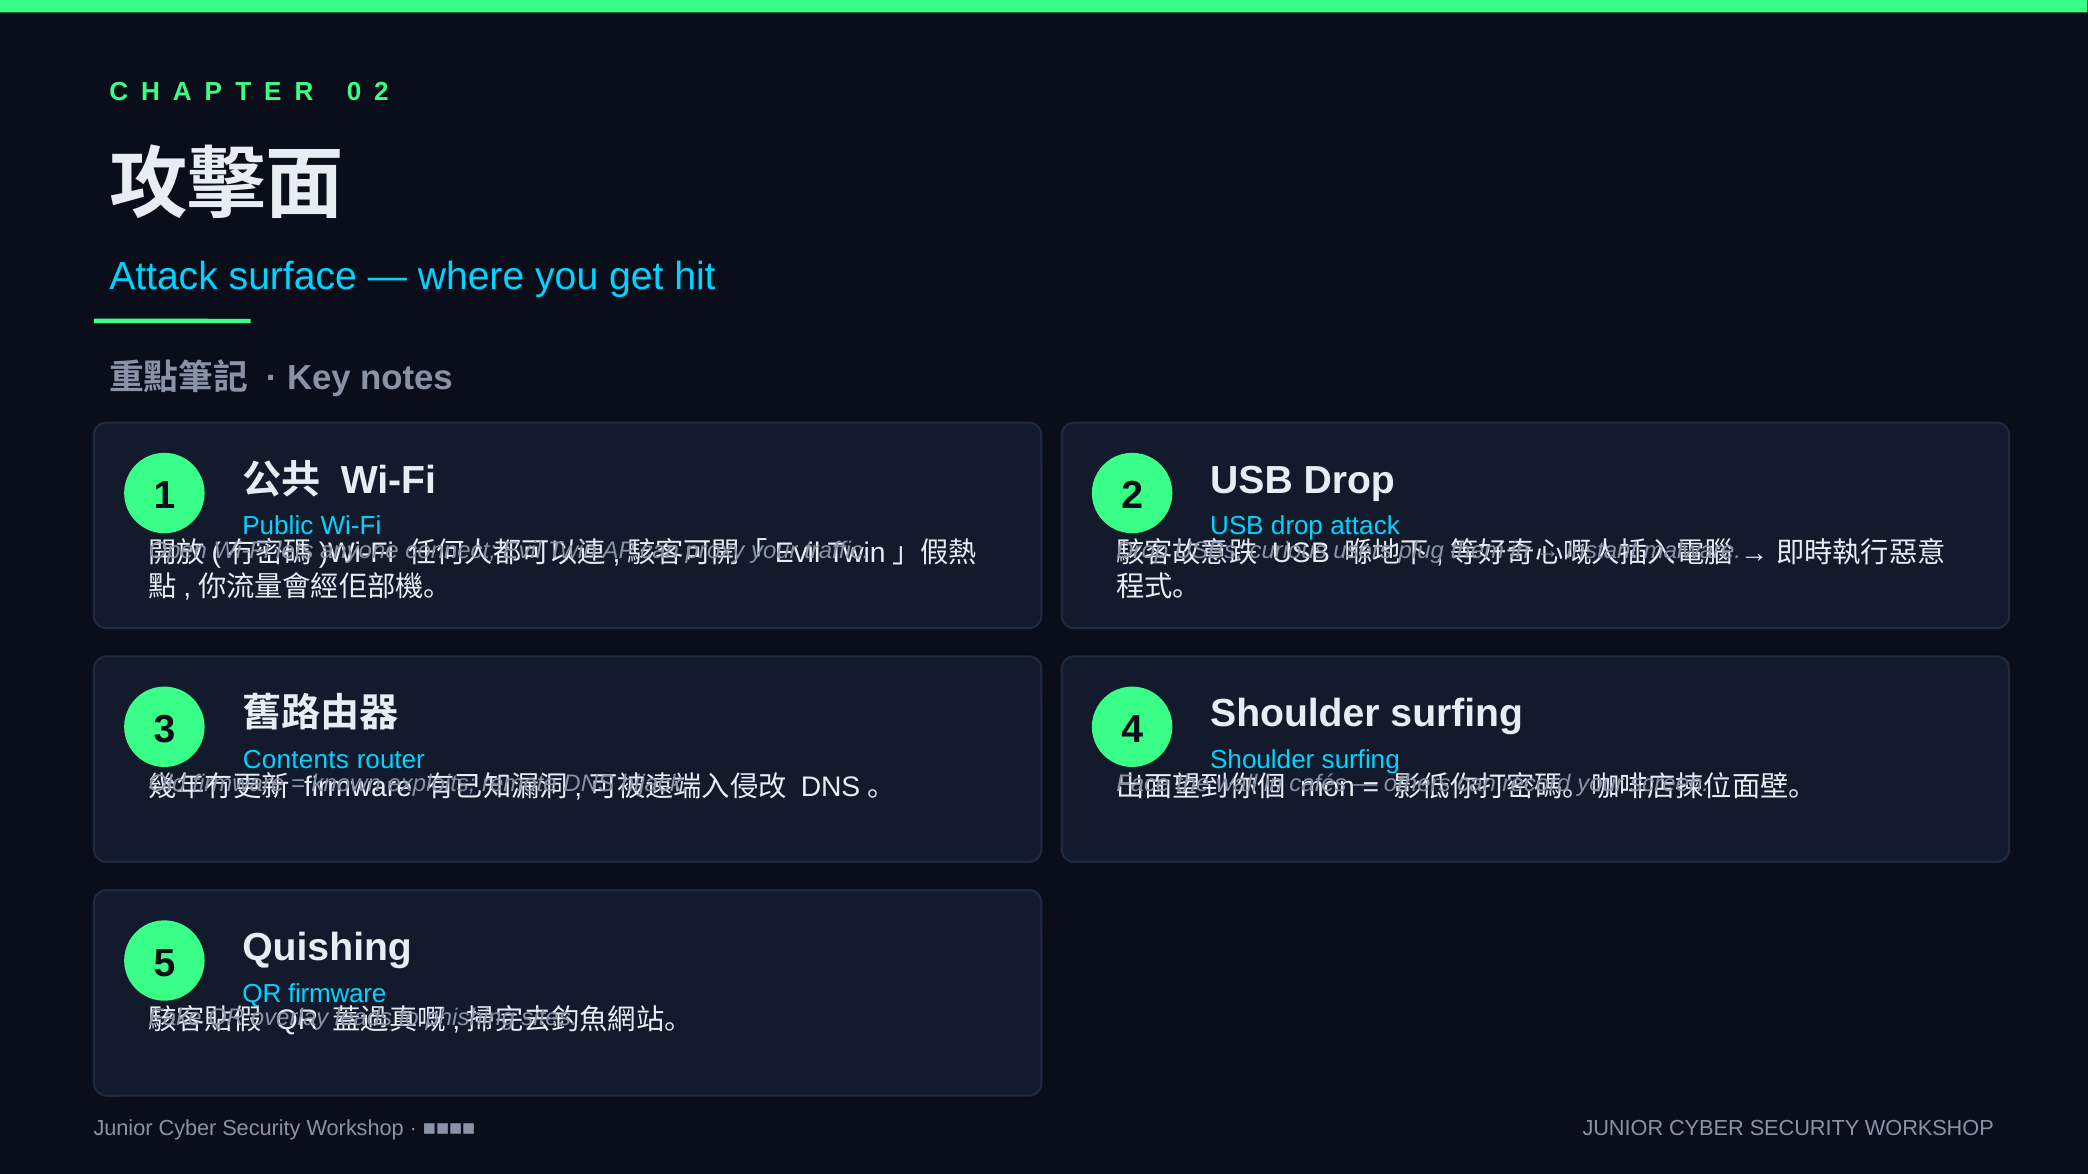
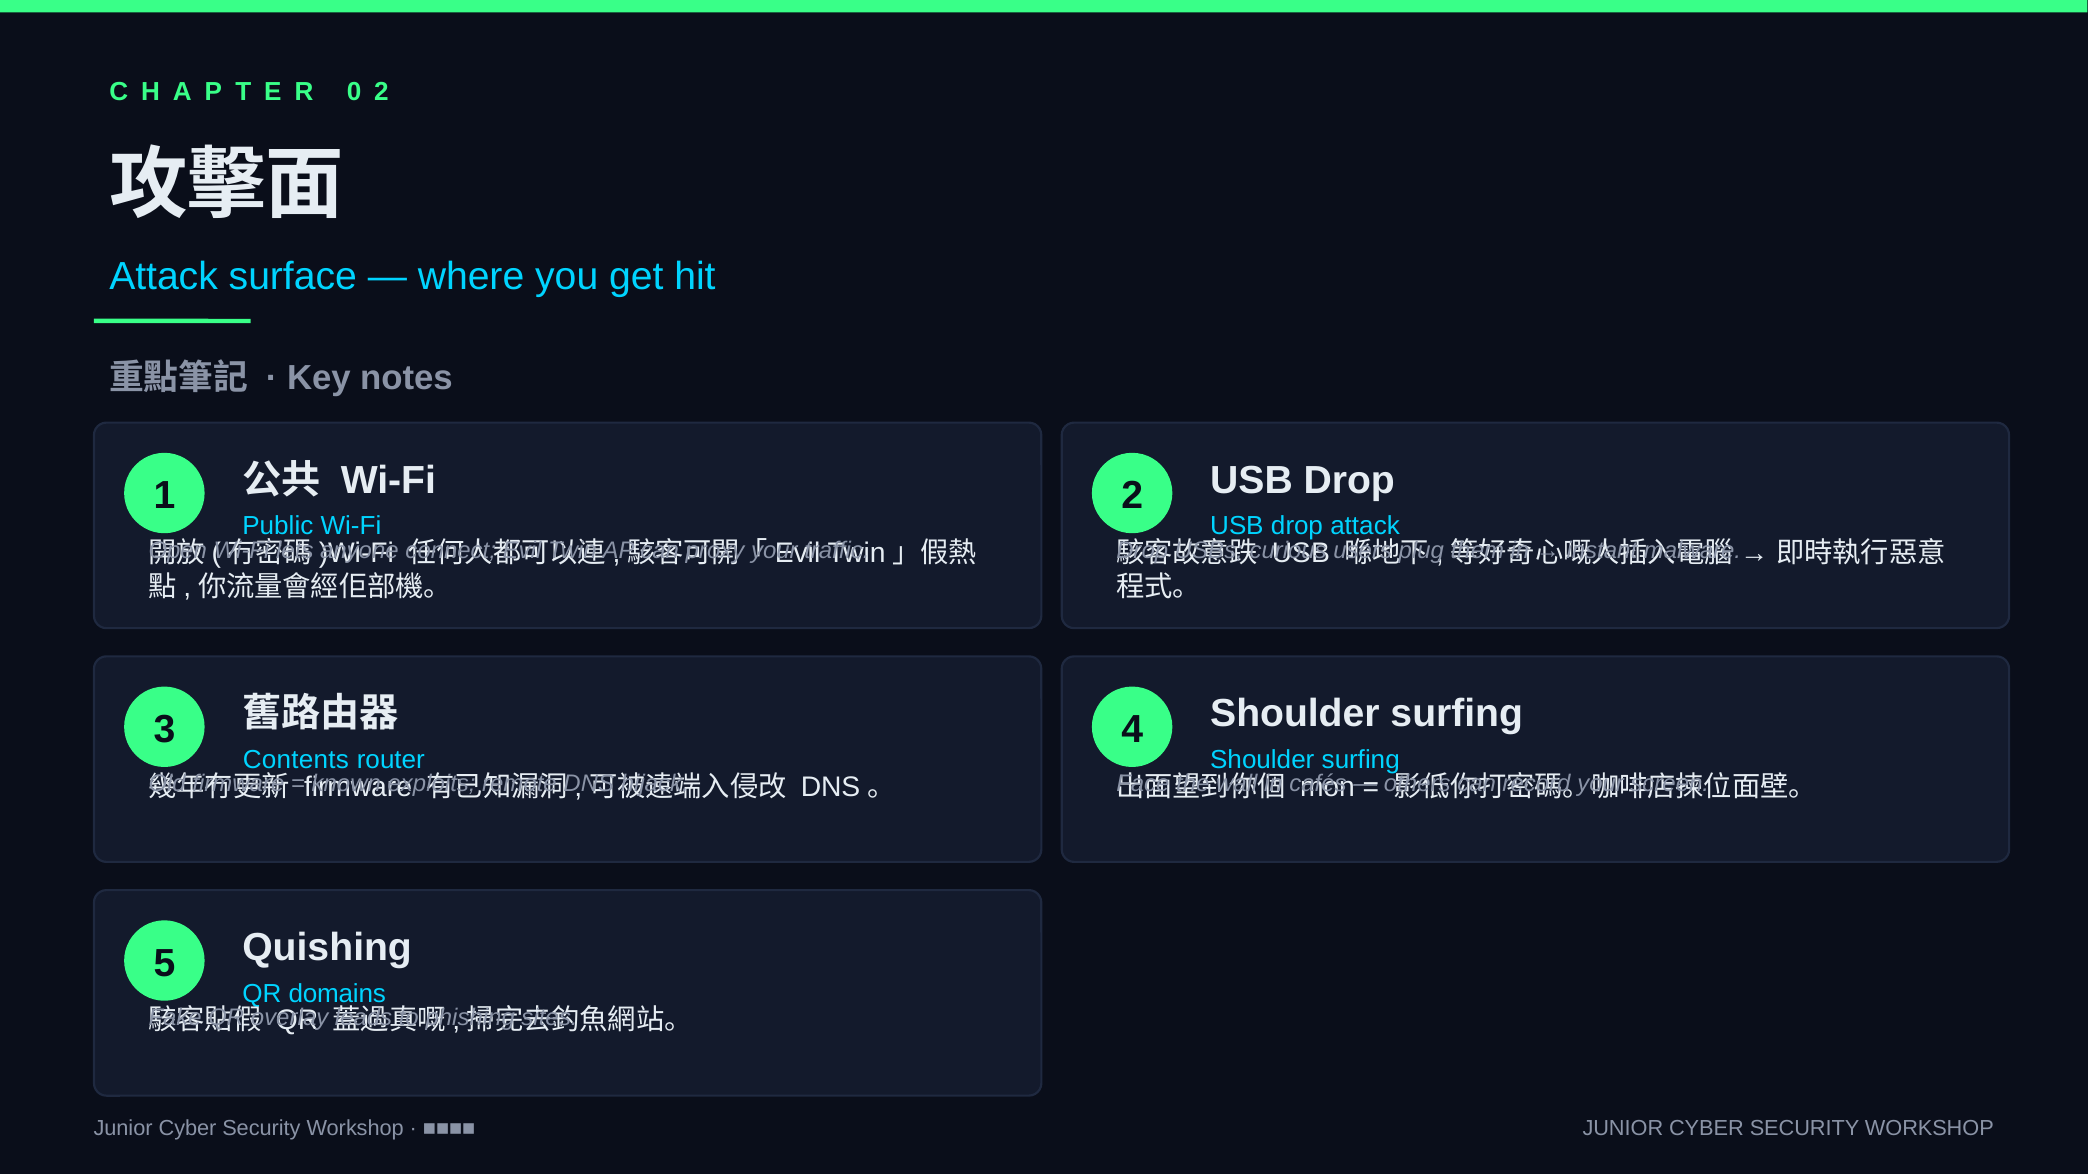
QR firmware: firmware -> domains
